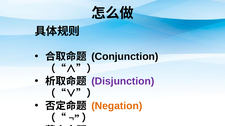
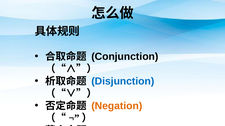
Disjunction colour: purple -> blue
